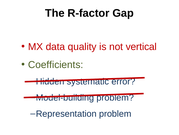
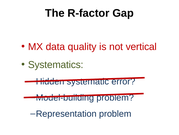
Coefficients: Coefficients -> Systematics
